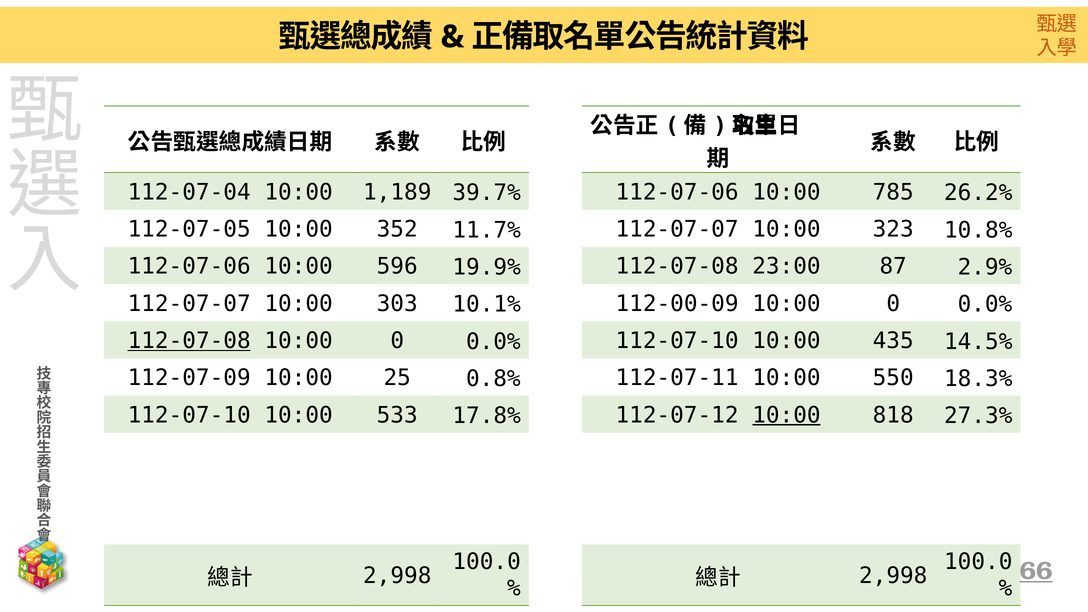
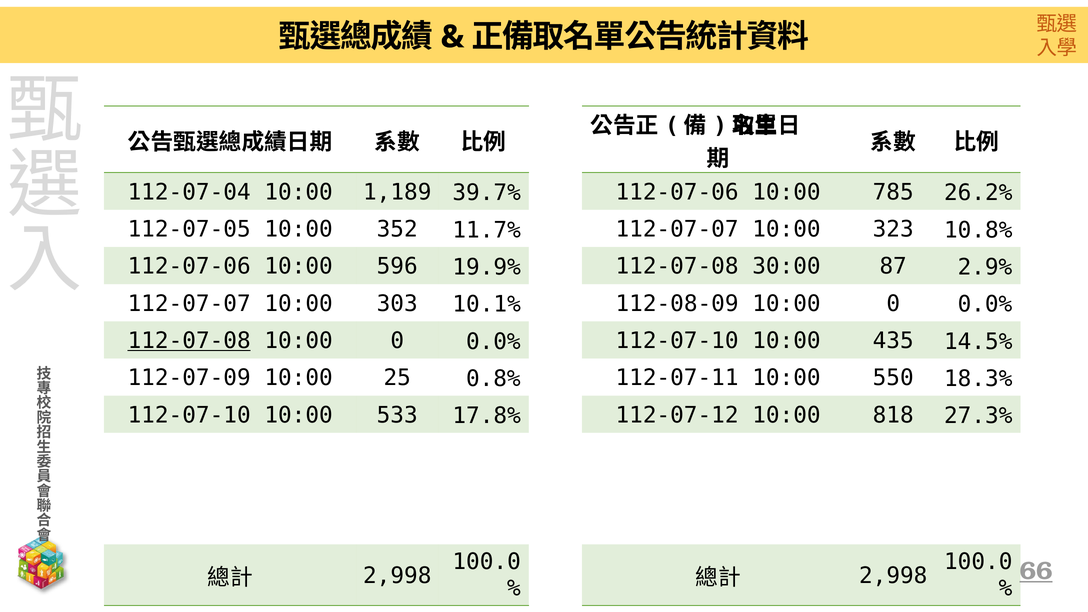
23:00: 23:00 -> 30:00
112-00-09: 112-00-09 -> 112-08-09
10:00 at (786, 415) underline: present -> none
